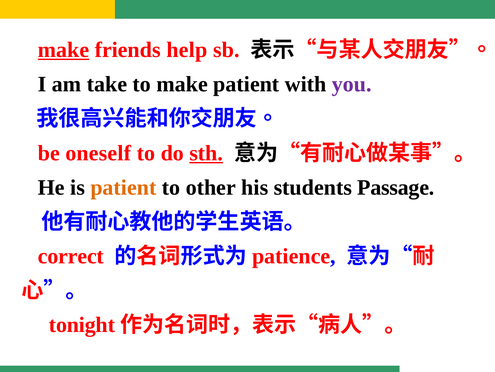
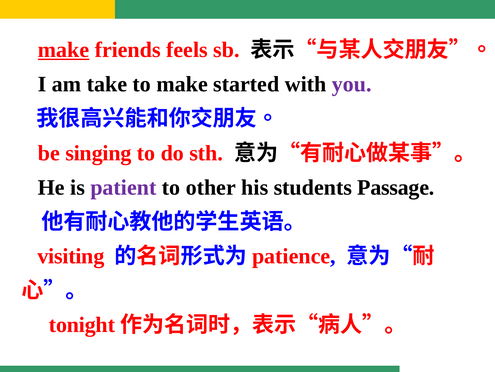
help: help -> feels
make patient: patient -> started
oneself: oneself -> singing
sth underline: present -> none
patient at (123, 187) colour: orange -> purple
correct: correct -> visiting
